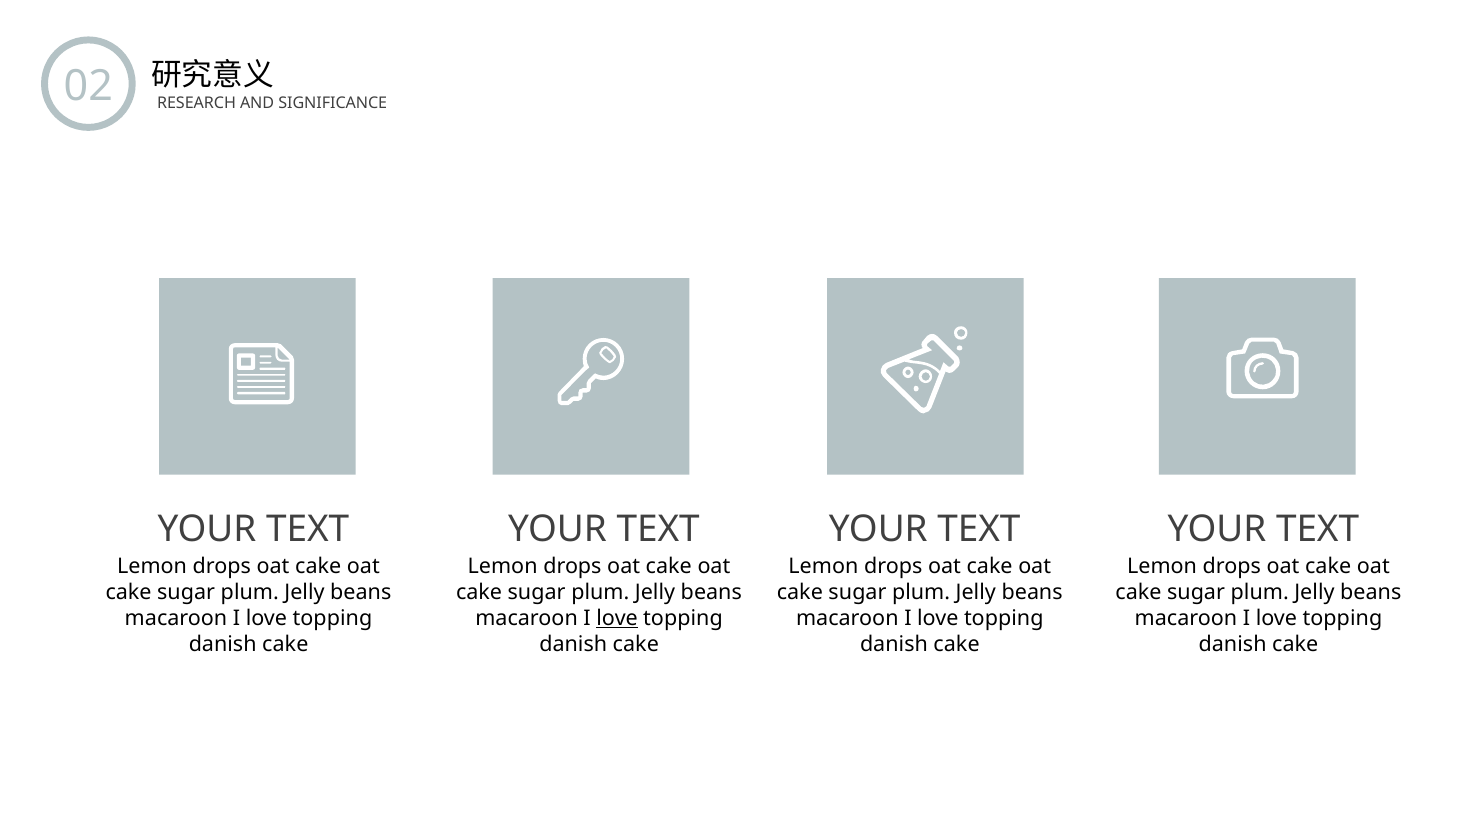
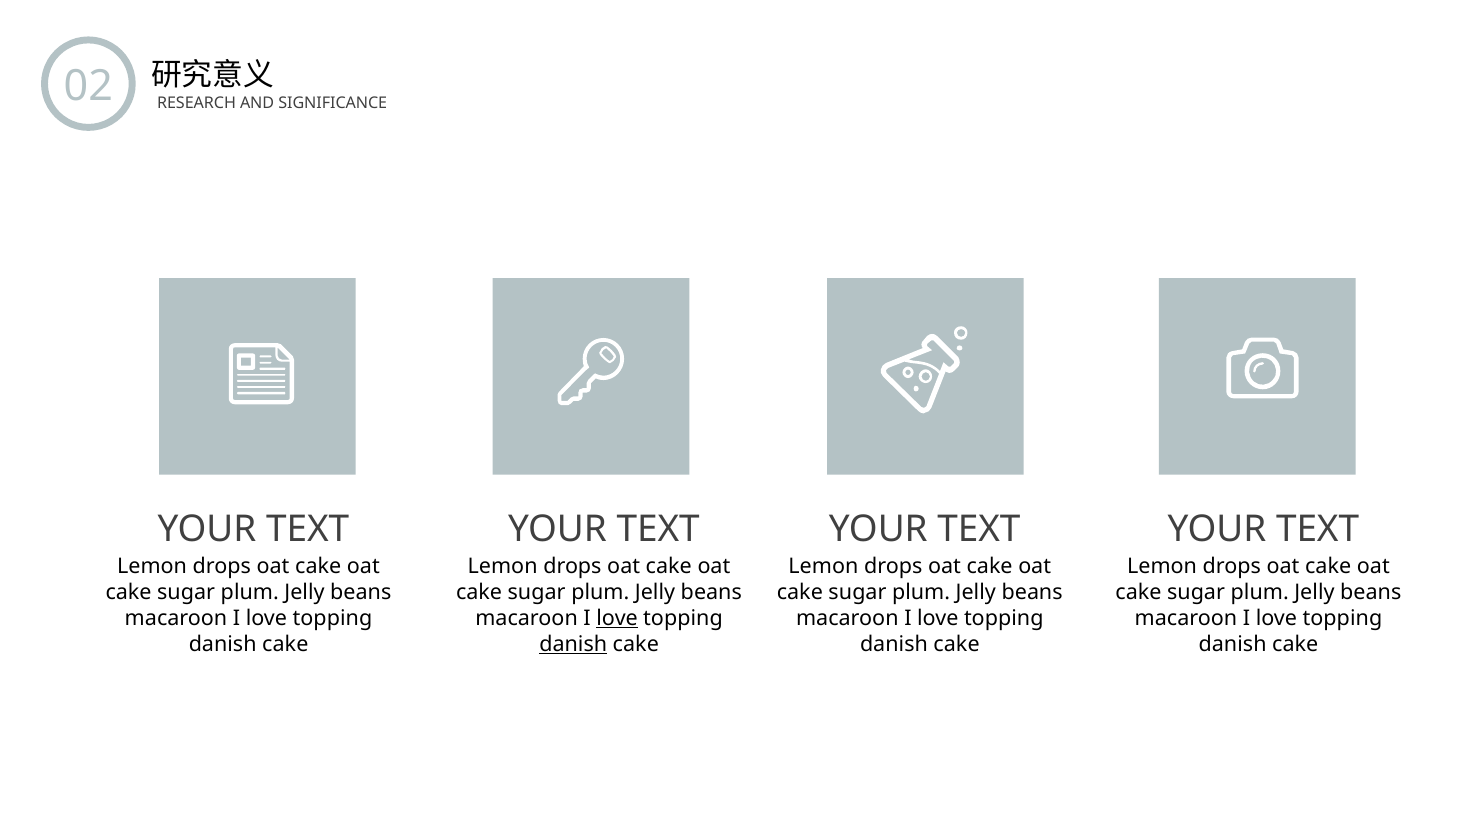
danish at (573, 644) underline: none -> present
